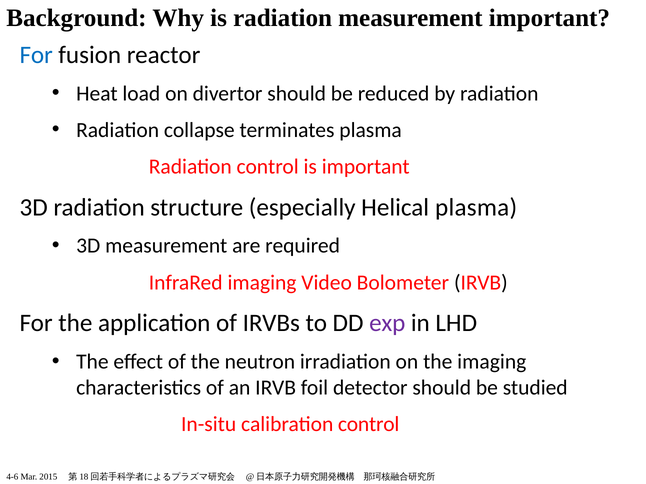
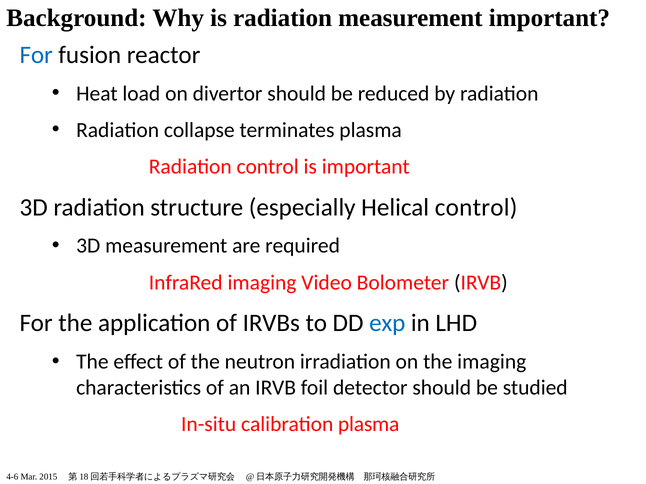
Helical plasma: plasma -> control
exp colour: purple -> blue
calibration control: control -> plasma
